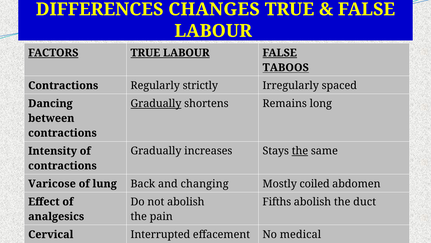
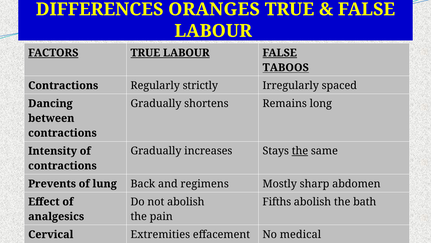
DIFFERENCES CHANGES: CHANGES -> ORANGES
Gradually at (156, 103) underline: present -> none
Varicose: Varicose -> Prevents
changing: changing -> regimens
coiled: coiled -> sharp
duct: duct -> bath
Interrupted: Interrupted -> Extremities
